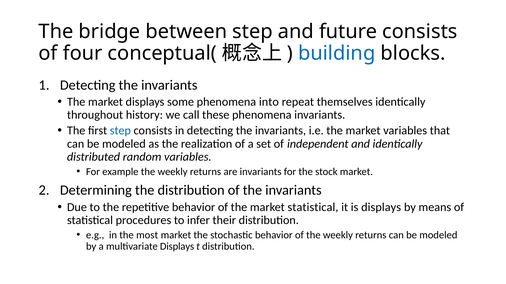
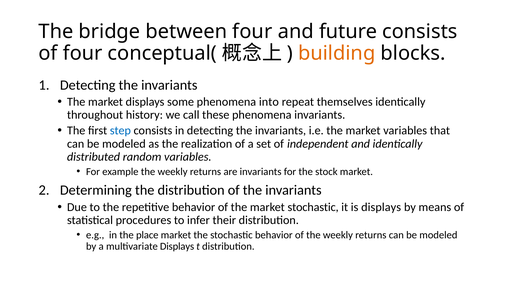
between step: step -> four
building colour: blue -> orange
market statistical: statistical -> stochastic
most: most -> place
